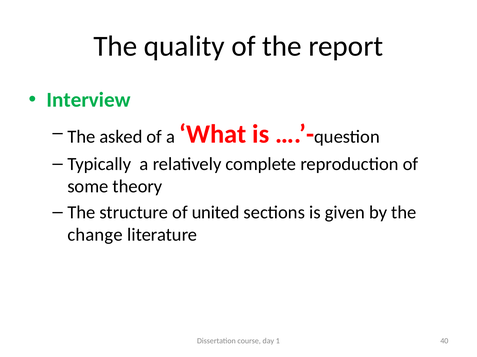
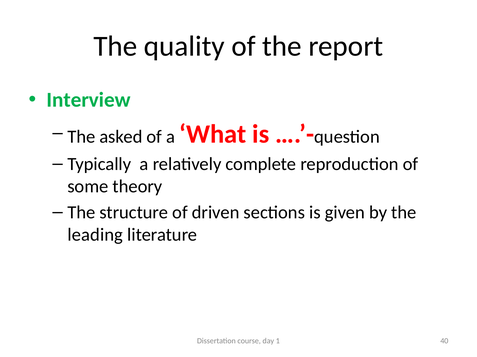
united: united -> driven
change: change -> leading
